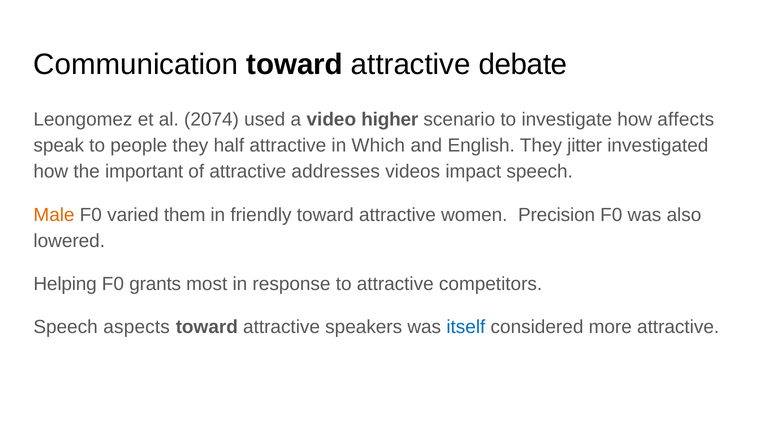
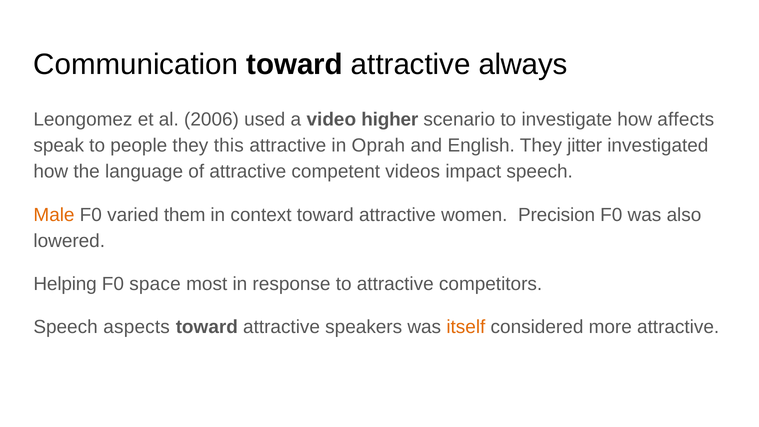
debate: debate -> always
2074: 2074 -> 2006
half: half -> this
Which: Which -> Oprah
important: important -> language
addresses: addresses -> competent
friendly: friendly -> context
grants: grants -> space
itself colour: blue -> orange
